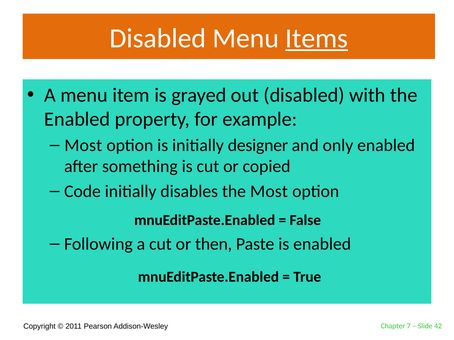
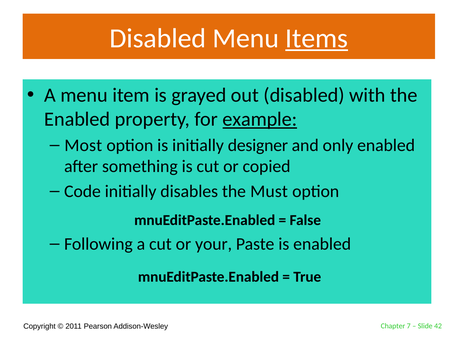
example underline: none -> present
the Most: Most -> Must
then: then -> your
